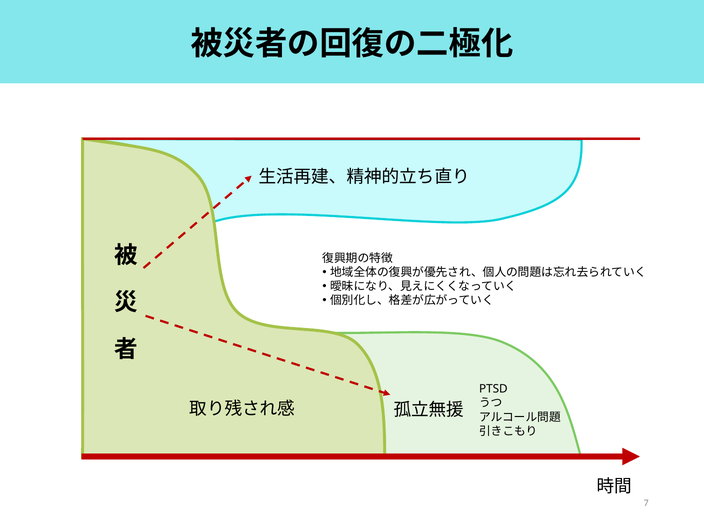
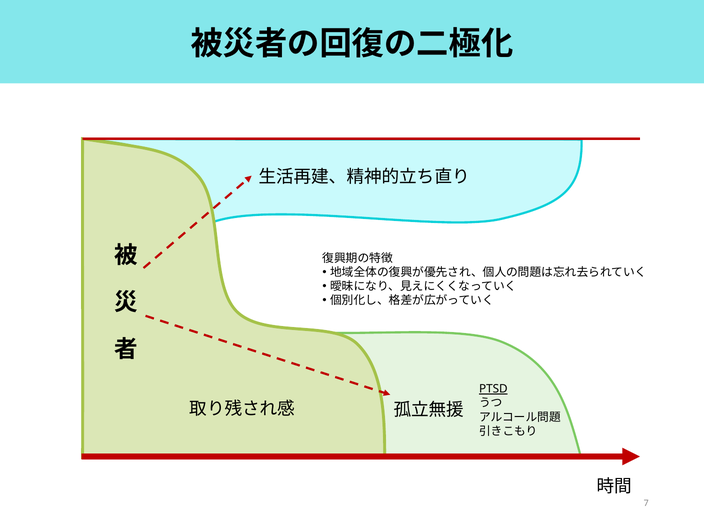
PTSD underline: none -> present
